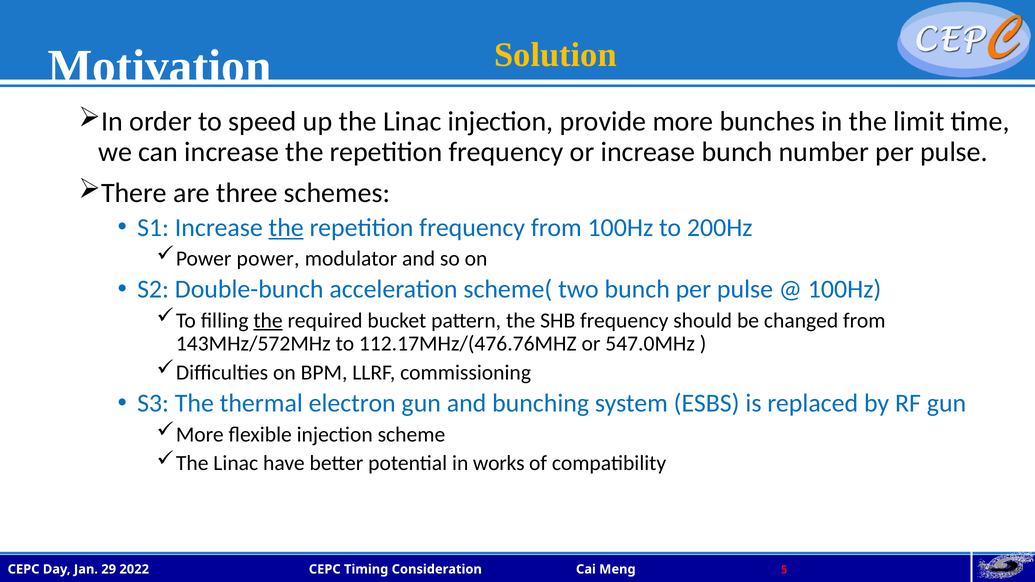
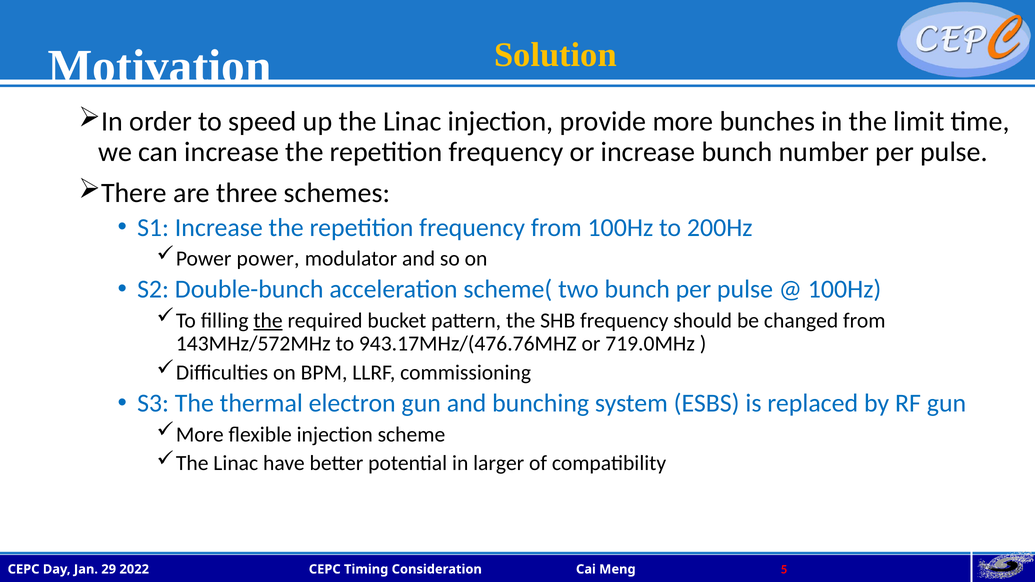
the at (286, 228) underline: present -> none
112.17MHz/(476.76MHZ: 112.17MHz/(476.76MHZ -> 943.17MHz/(476.76MHZ
547.0MHz: 547.0MHz -> 719.0MHz
works: works -> larger
